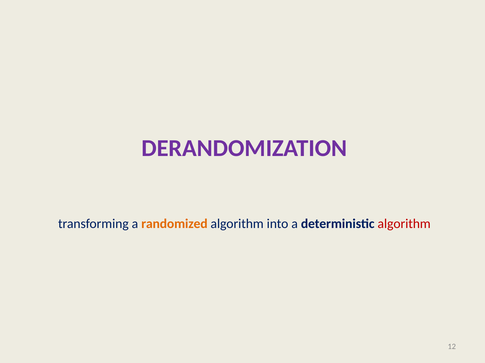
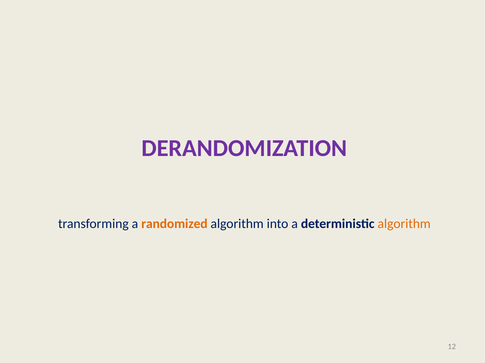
algorithm at (404, 224) colour: red -> orange
